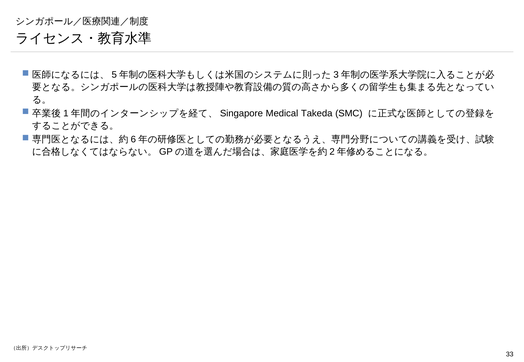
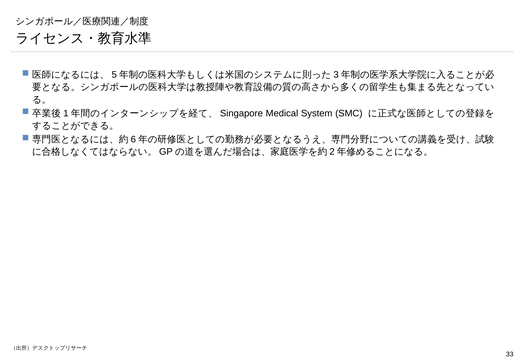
Takeda: Takeda -> System
